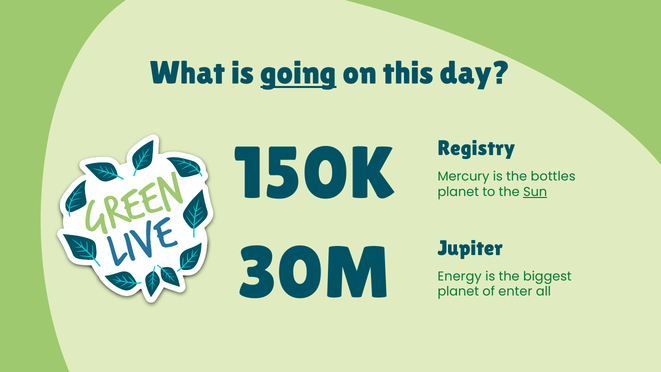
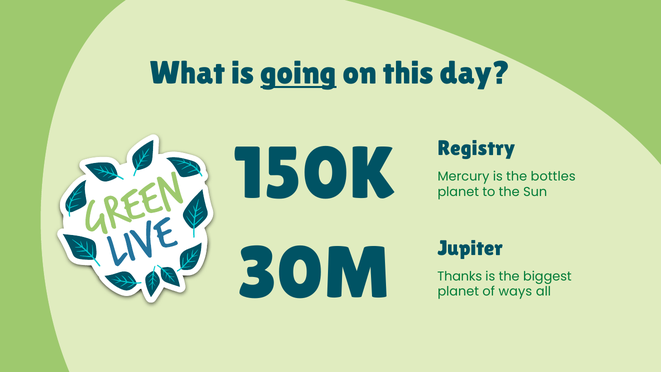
Sun underline: present -> none
Energy: Energy -> Thanks
enter: enter -> ways
